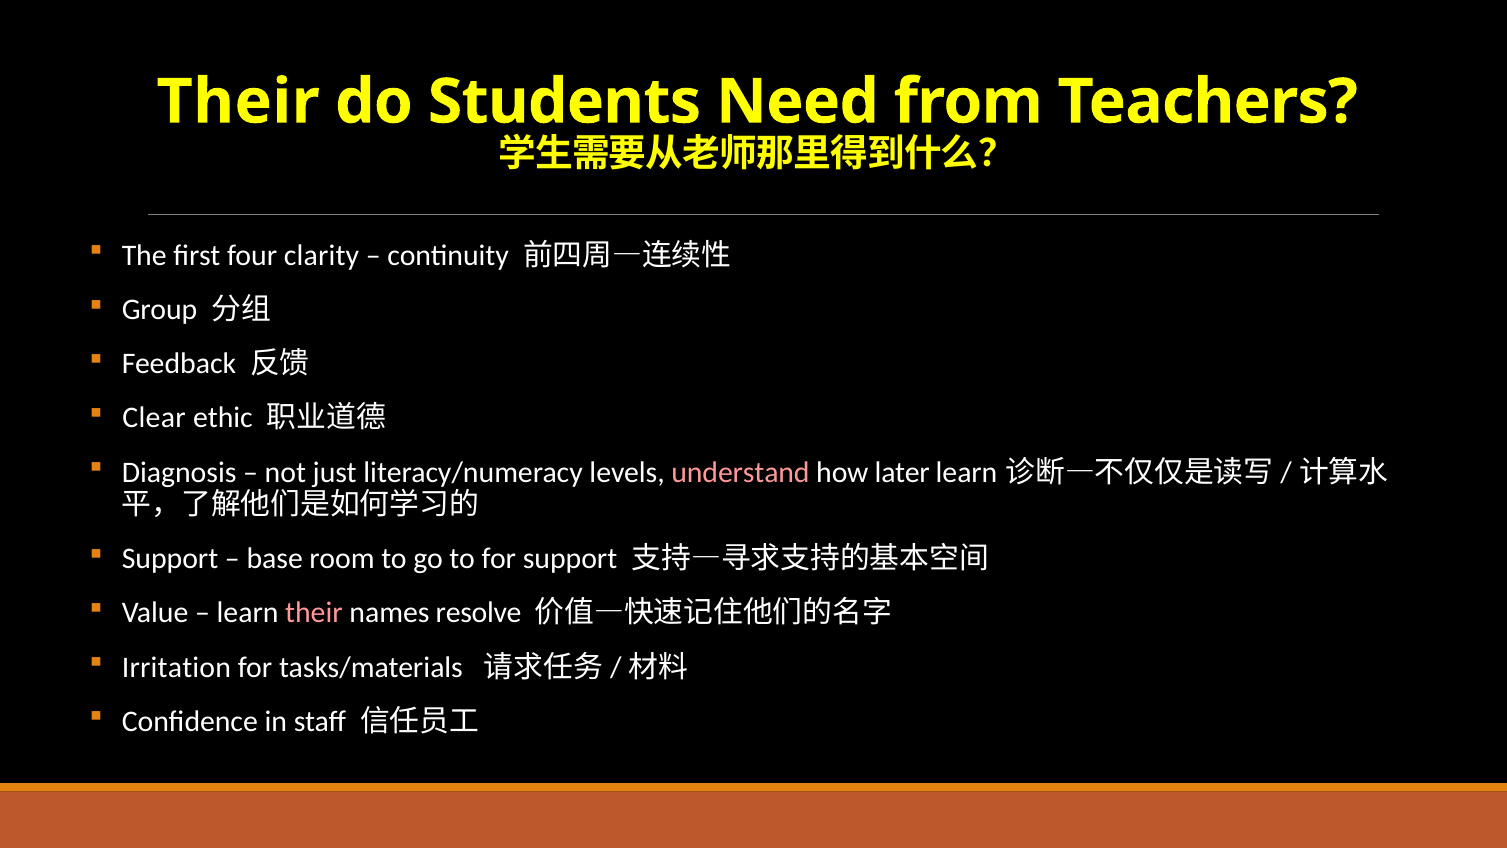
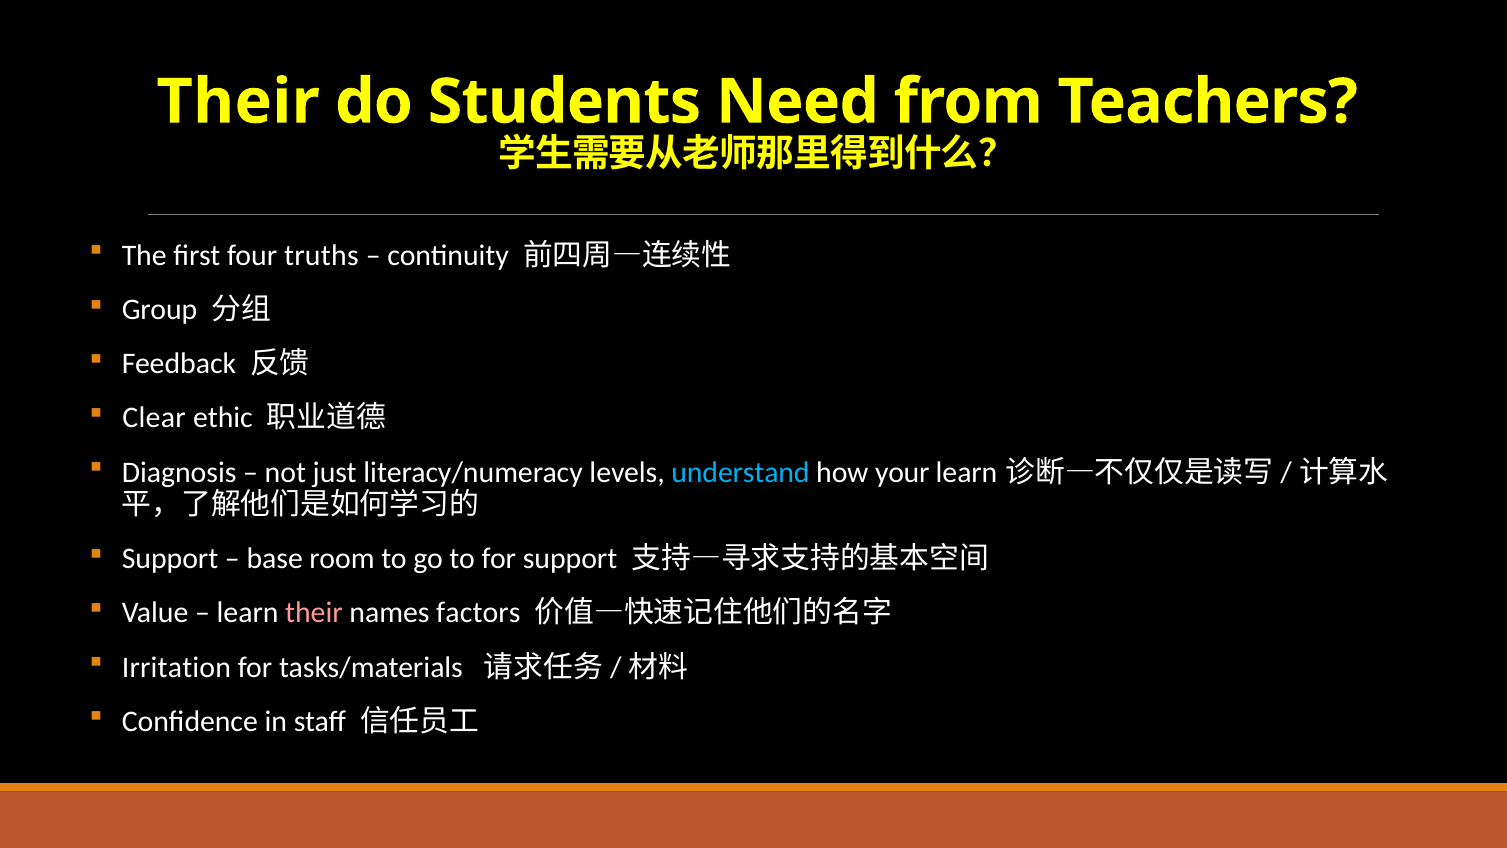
clarity: clarity -> truths
understand colour: pink -> light blue
later: later -> your
resolve: resolve -> factors
